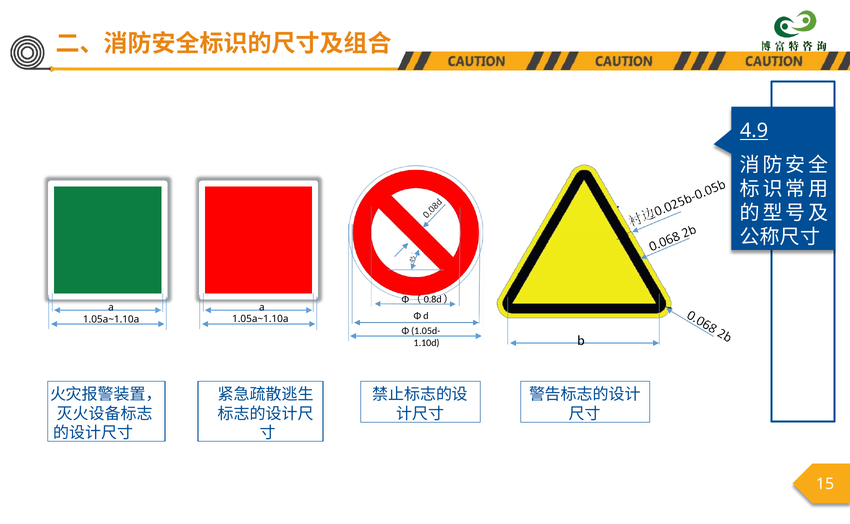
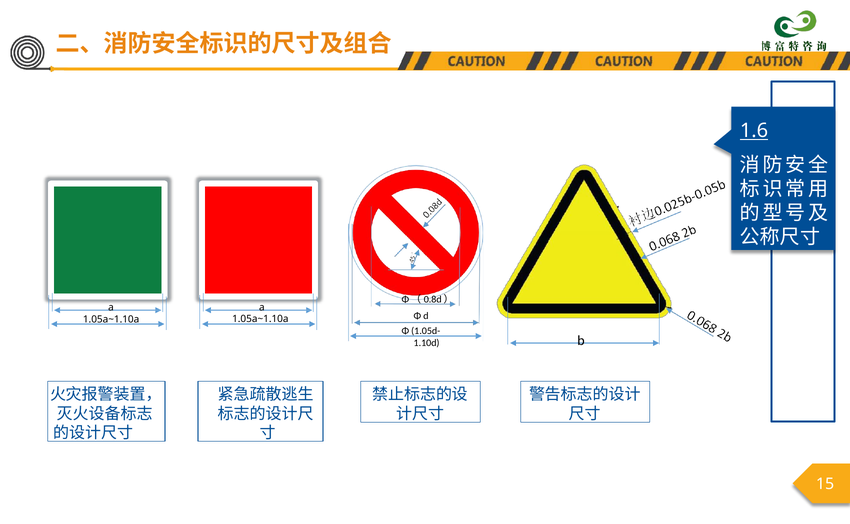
4.9: 4.9 -> 1.6
